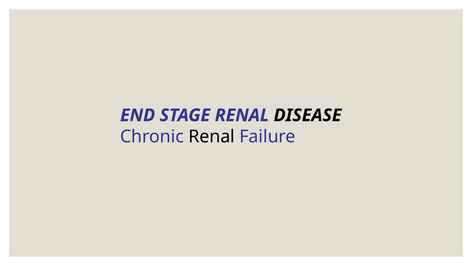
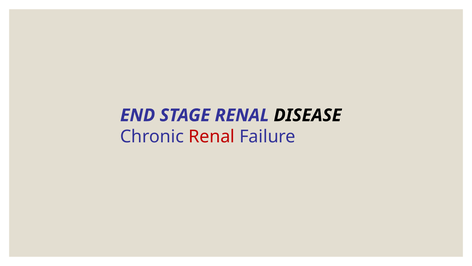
Renal at (212, 136) colour: black -> red
